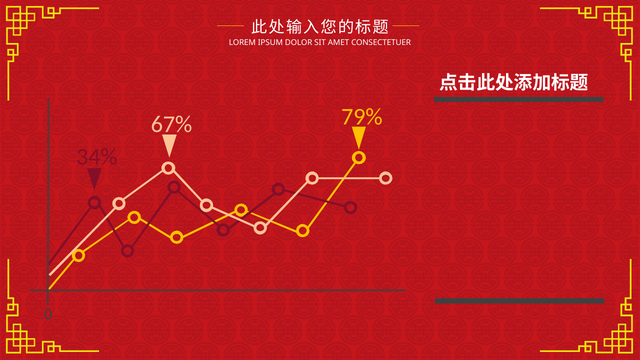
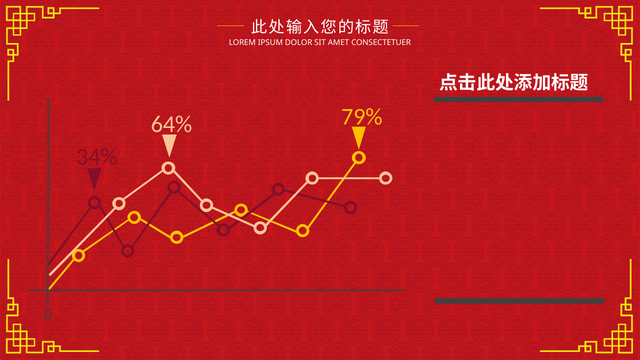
67%: 67% -> 64%
